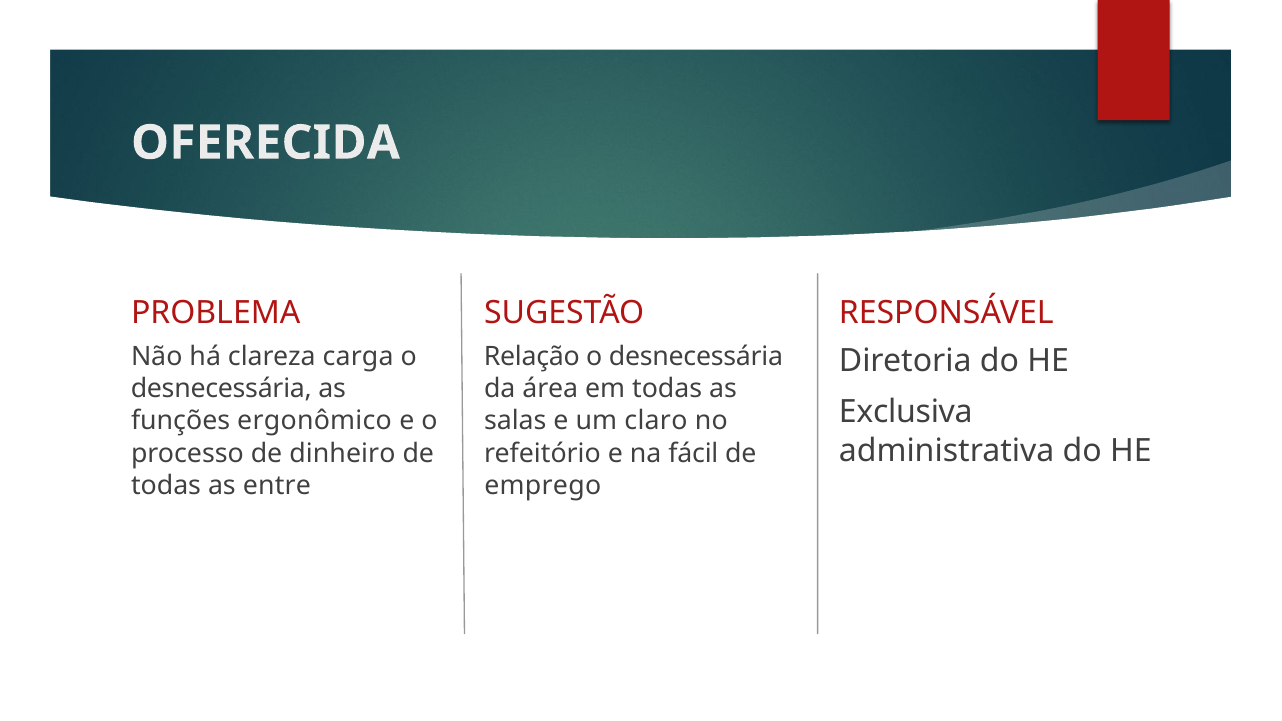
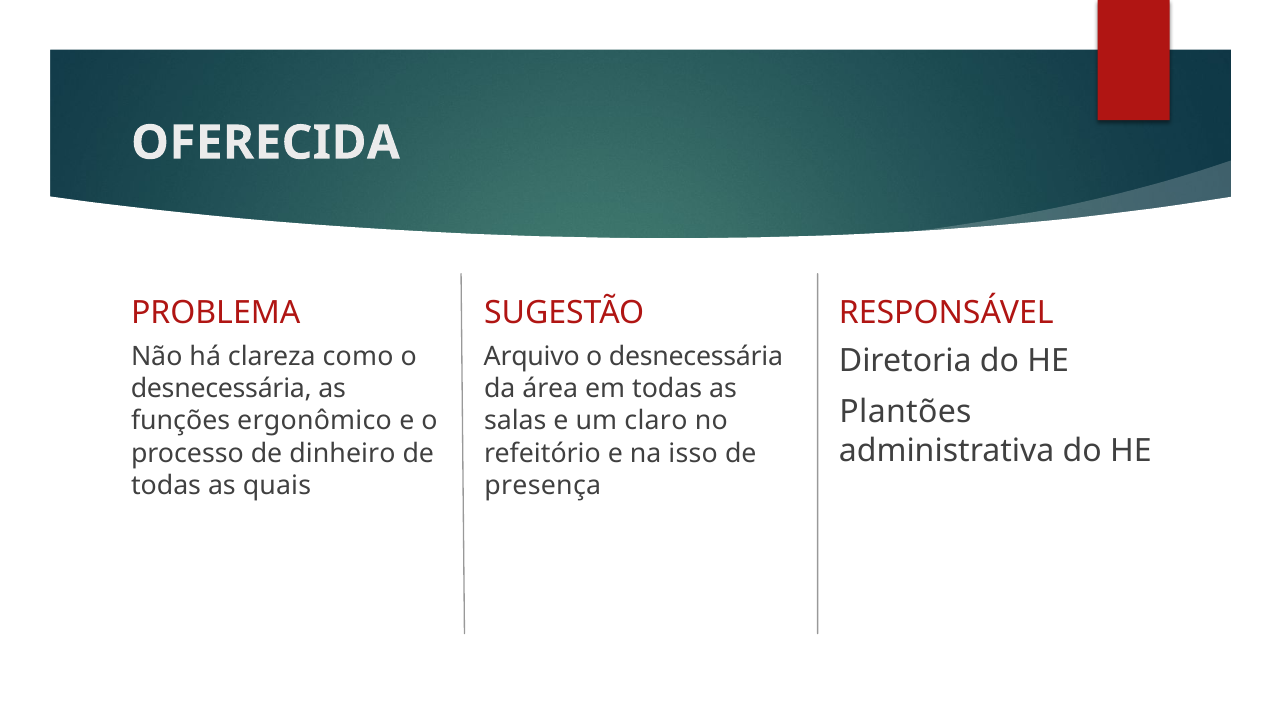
carga: carga -> como
Relação: Relação -> Arquivo
Exclusiva: Exclusiva -> Plantões
fácil: fácil -> isso
entre: entre -> quais
emprego: emprego -> presença
